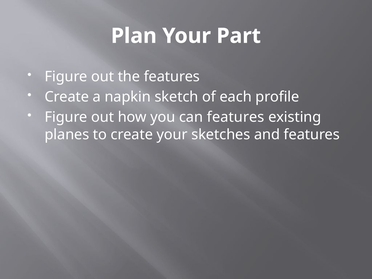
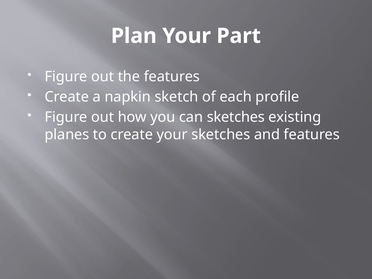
can features: features -> sketches
